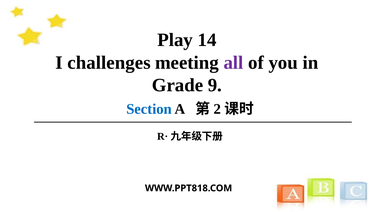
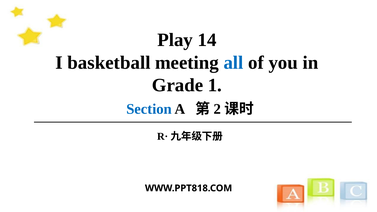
challenges: challenges -> basketball
all colour: purple -> blue
9: 9 -> 1
